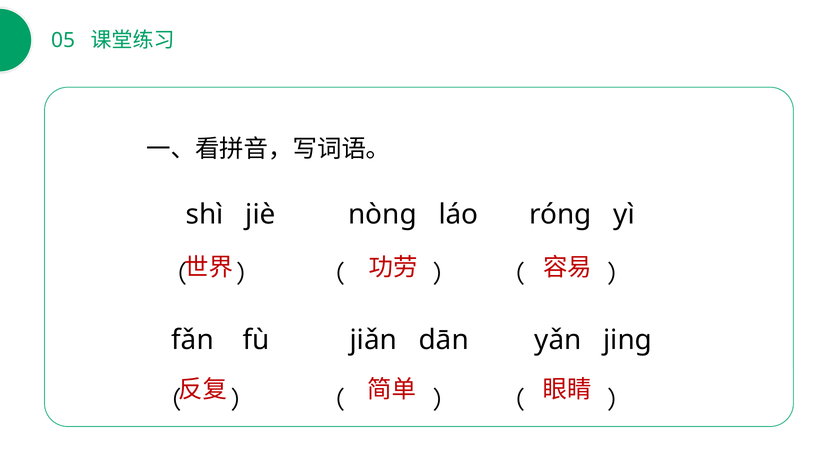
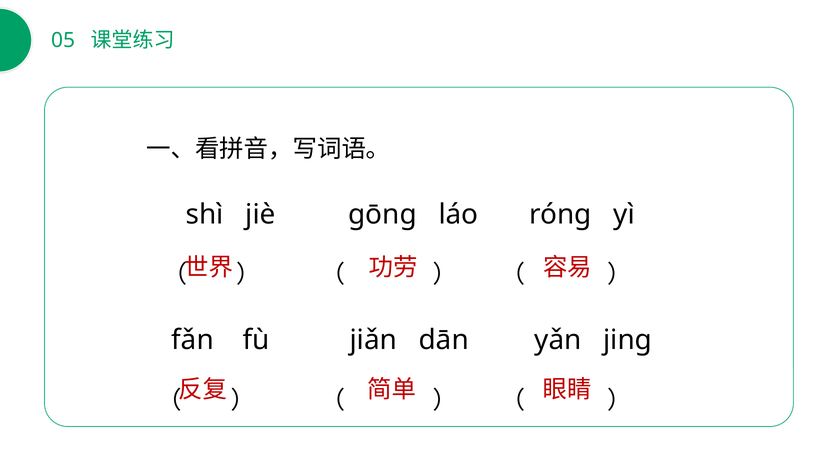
nònɡ: nònɡ -> ɡōnɡ
